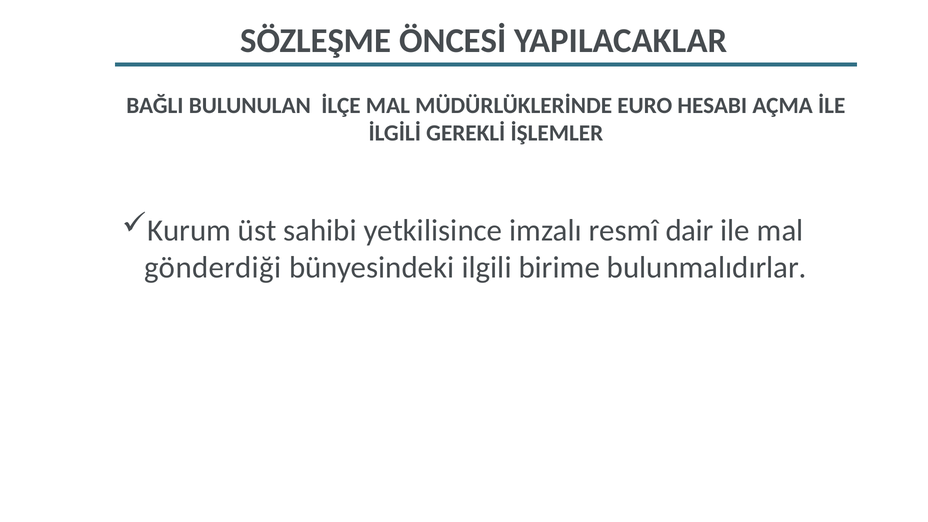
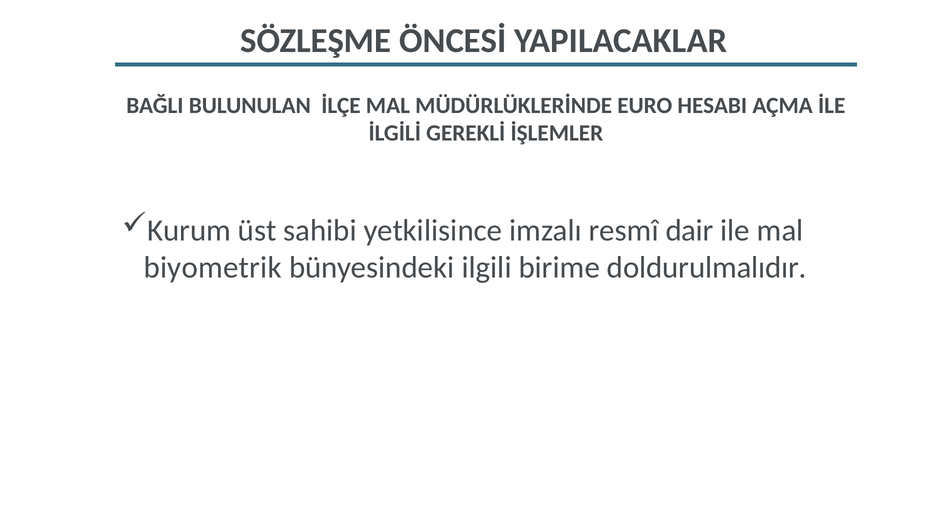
gönderdiği: gönderdiği -> biyometrik
bulunmalıdırlar: bulunmalıdırlar -> doldurulmalıdır
